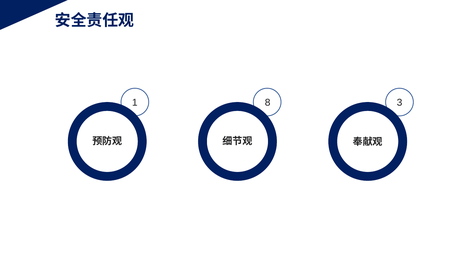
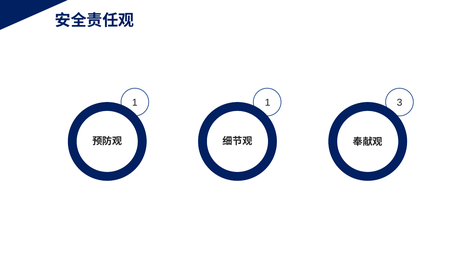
1 8: 8 -> 1
